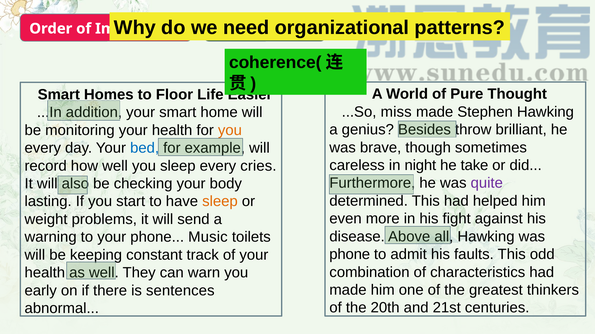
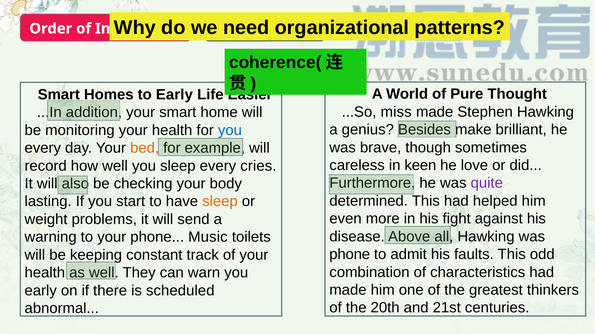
to Floor: Floor -> Early
throw: throw -> make
you at (230, 130) colour: orange -> blue
bed colour: blue -> orange
night: night -> keen
take: take -> love
sentences: sentences -> scheduled
